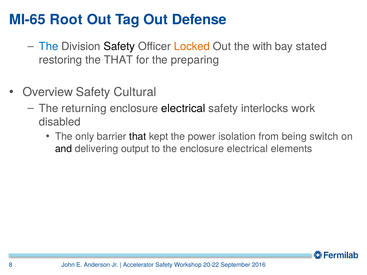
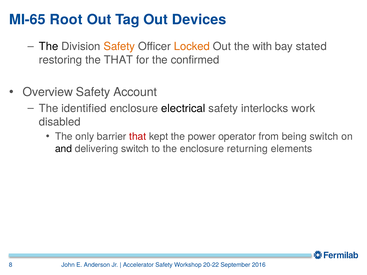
Defense: Defense -> Devices
The at (49, 47) colour: blue -> black
Safety at (119, 47) colour: black -> orange
preparing: preparing -> confirmed
Cultural: Cultural -> Account
returning: returning -> identified
that at (138, 137) colour: black -> red
isolation: isolation -> operator
delivering output: output -> switch
the enclosure electrical: electrical -> returning
